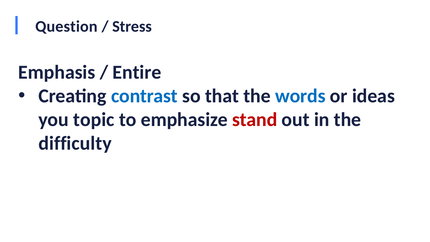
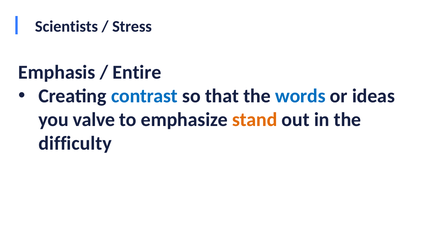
Question: Question -> Scientists
topic: topic -> valve
stand colour: red -> orange
